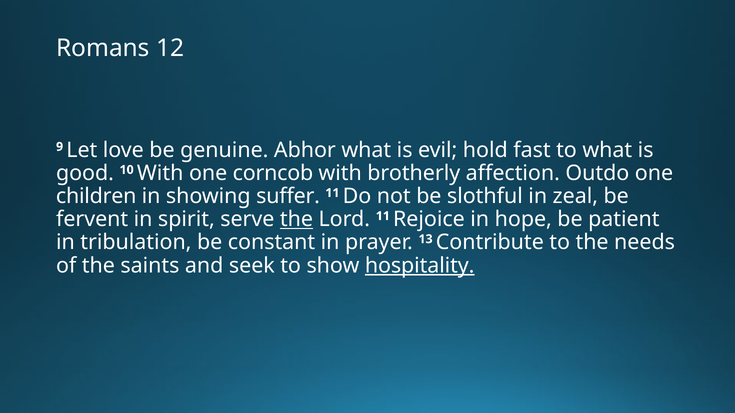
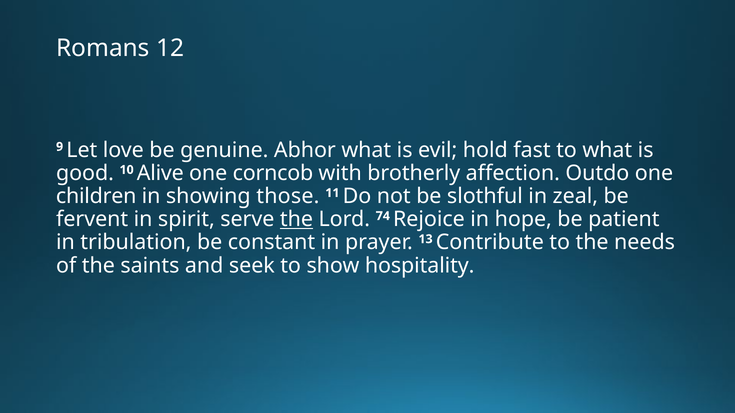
10 With: With -> Alive
suffer: suffer -> those
Lord 11: 11 -> 74
hospitality underline: present -> none
